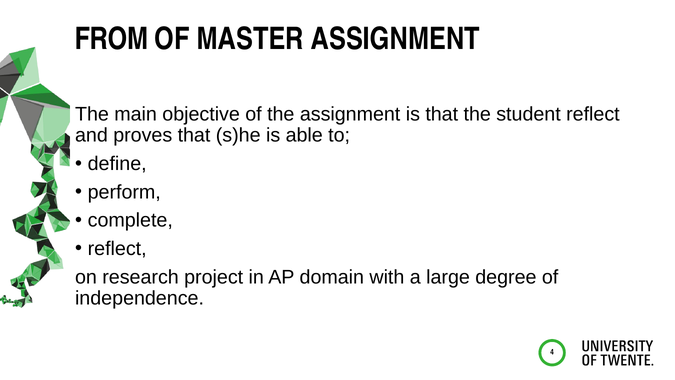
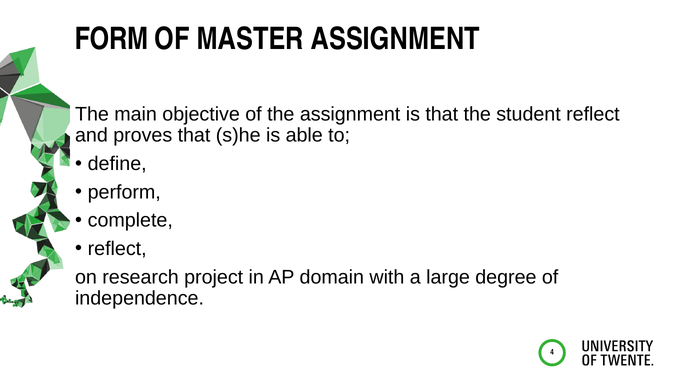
FROM: FROM -> FORM
